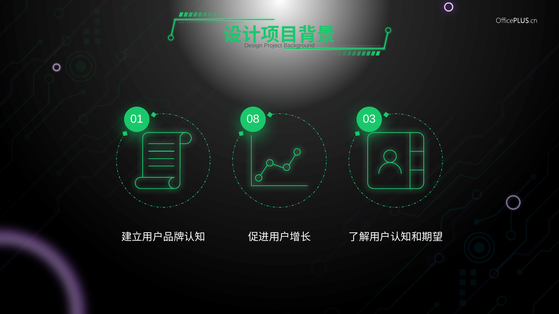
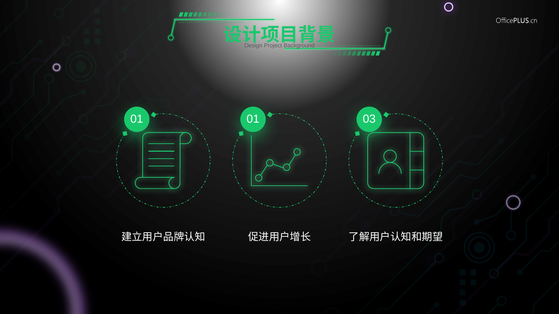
01 08: 08 -> 01
